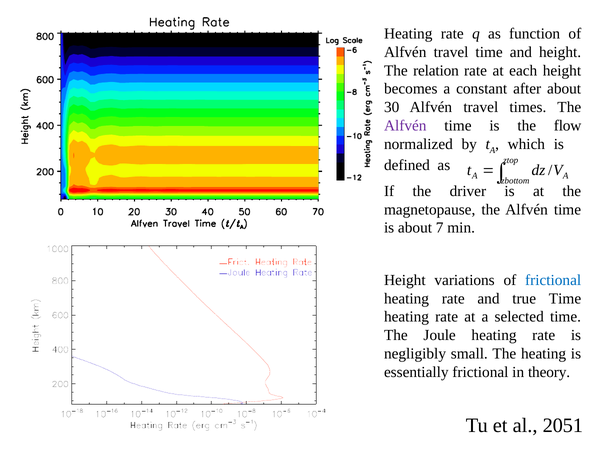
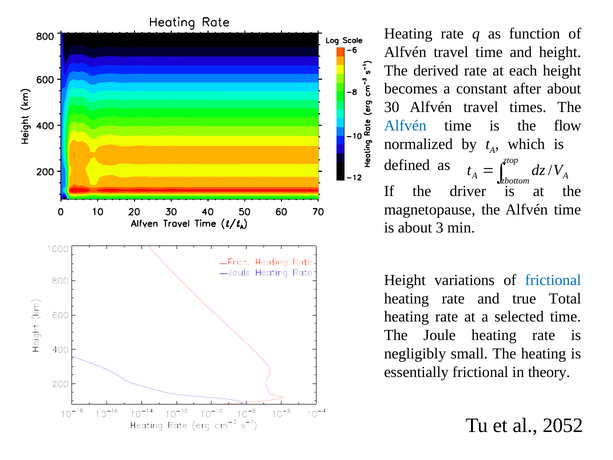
relation: relation -> derived
Alfvén at (405, 126) colour: purple -> blue
7: 7 -> 3
true Time: Time -> Total
2051: 2051 -> 2052
